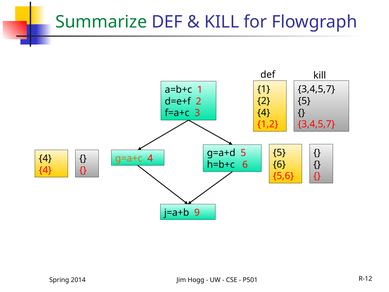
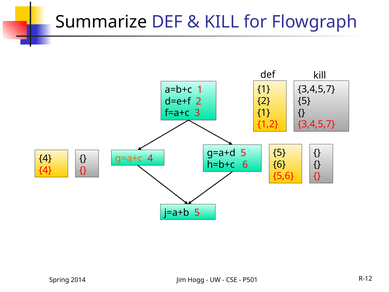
Summarize colour: green -> black
4 at (264, 112): 4 -> 1
j=a+b 9: 9 -> 5
